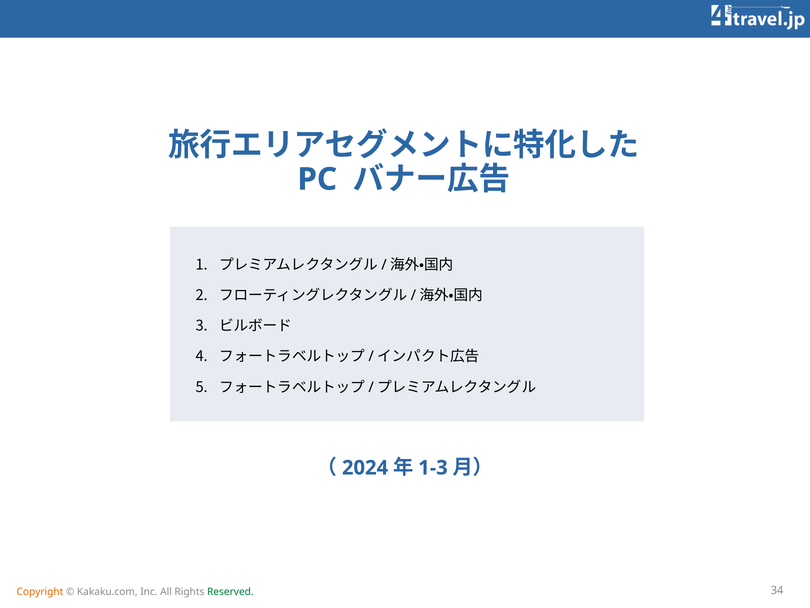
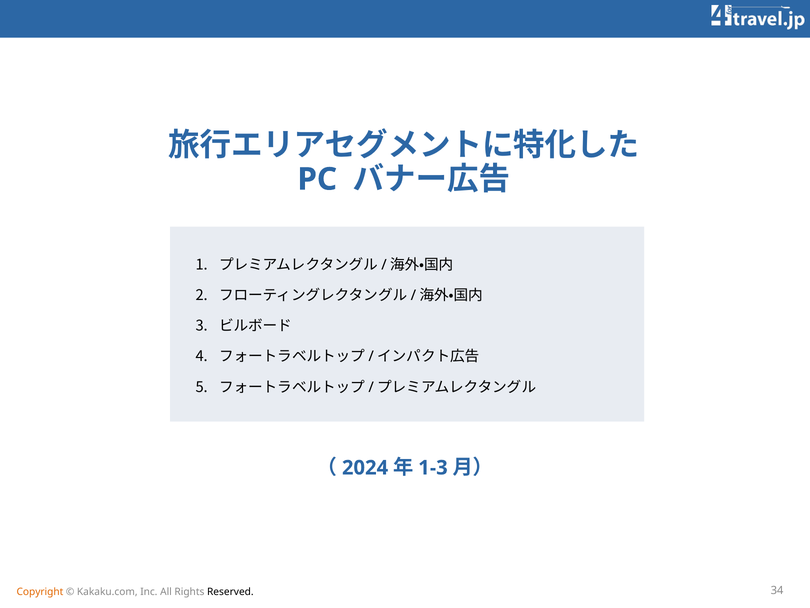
Reserved colour: green -> black
